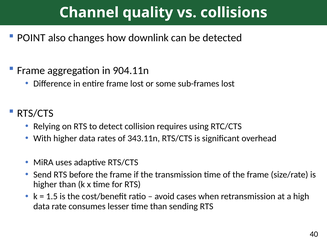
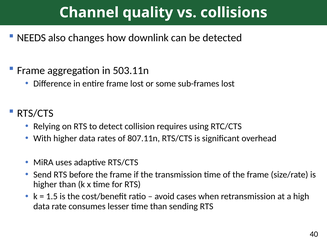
POINT: POINT -> NEEDS
904.11n: 904.11n -> 503.11n
343.11n: 343.11n -> 807.11n
